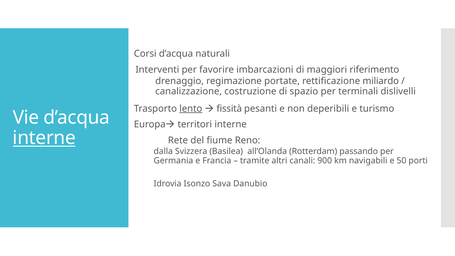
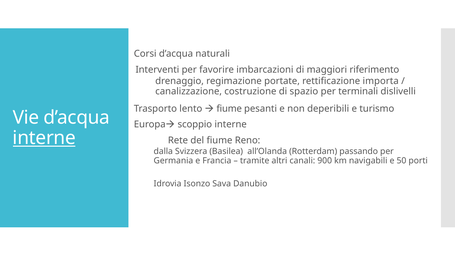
miliardo: miliardo -> importa
lento underline: present -> none
fissità at (229, 109): fissità -> fiume
territori: territori -> scoppio
